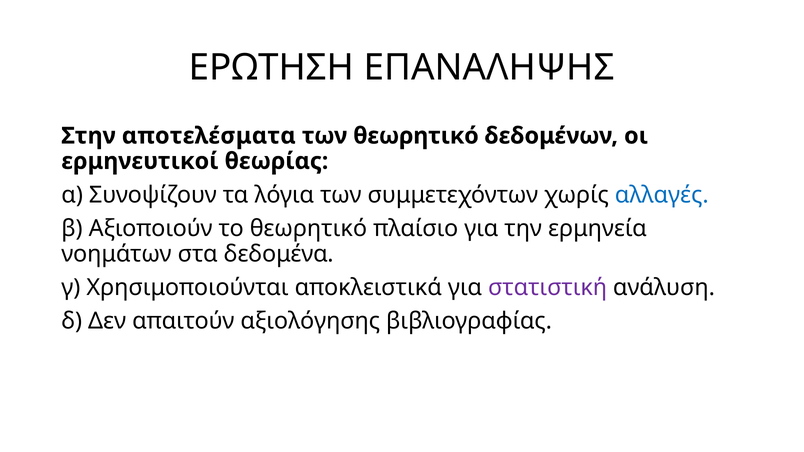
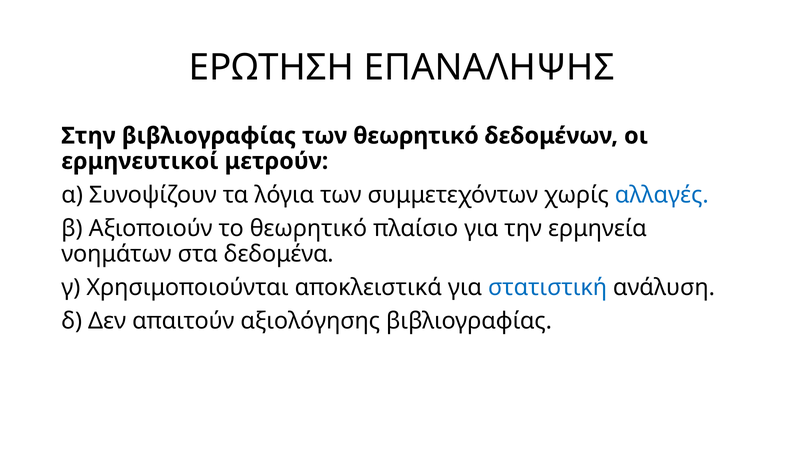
Στην αποτελέσματα: αποτελέσματα -> βιβλιογραφίας
θεωρίας: θεωρίας -> μετρούν
στατιστική colour: purple -> blue
